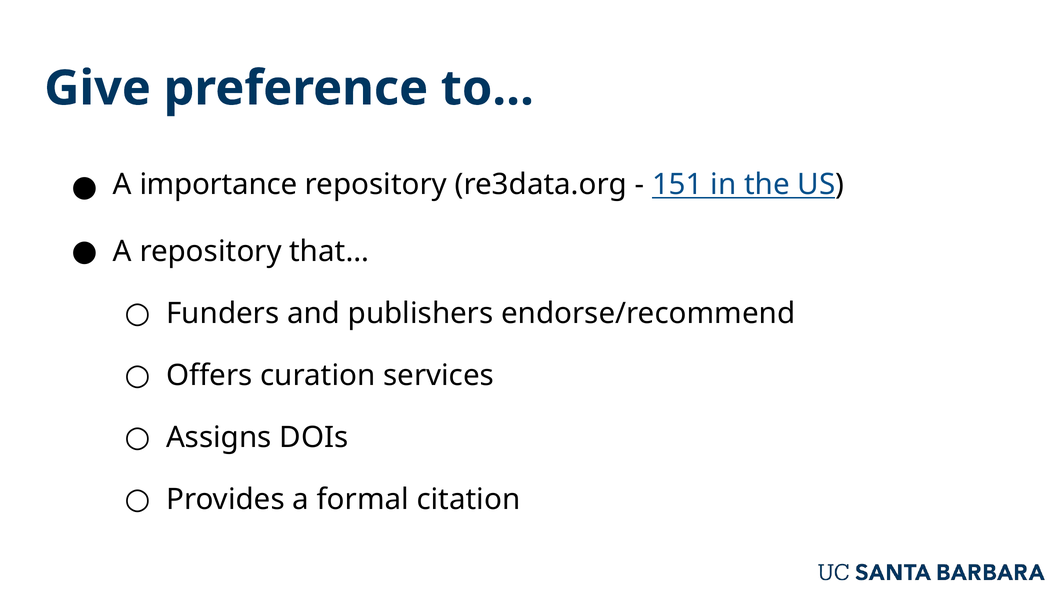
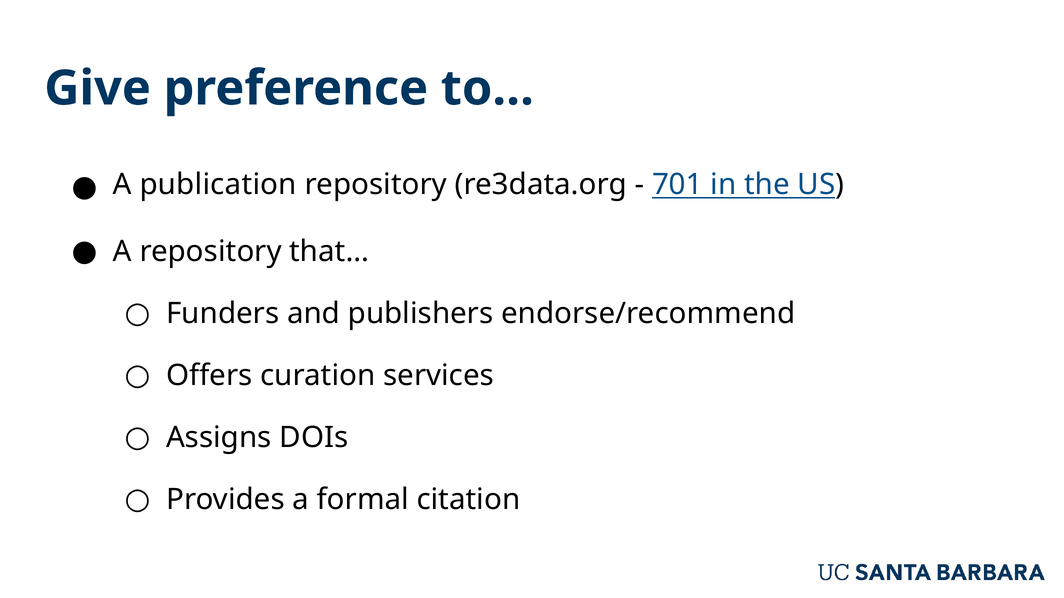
importance: importance -> publication
151: 151 -> 701
